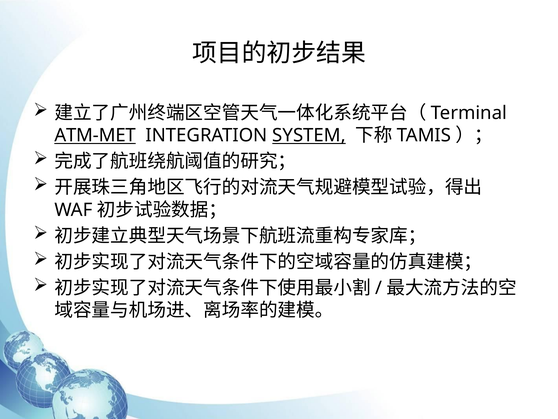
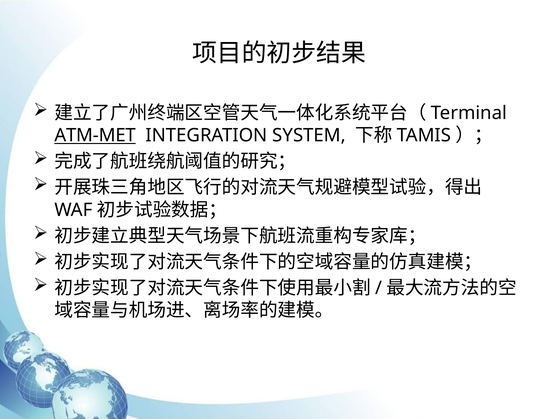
SYSTEM underline: present -> none
